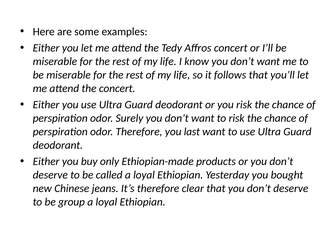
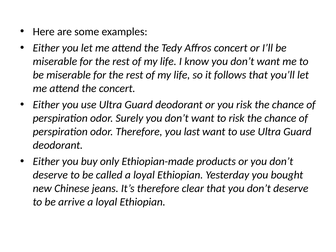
group: group -> arrive
